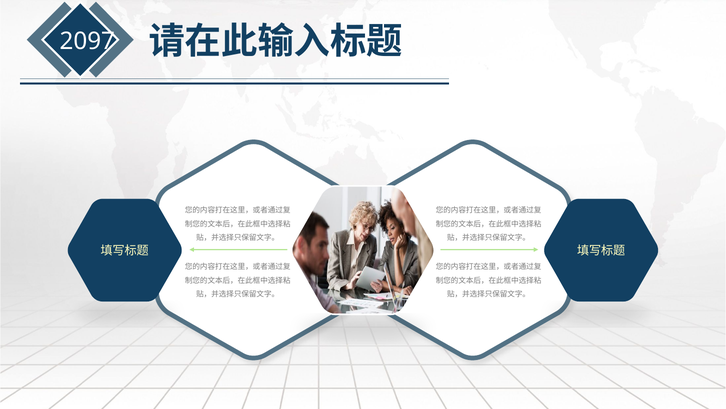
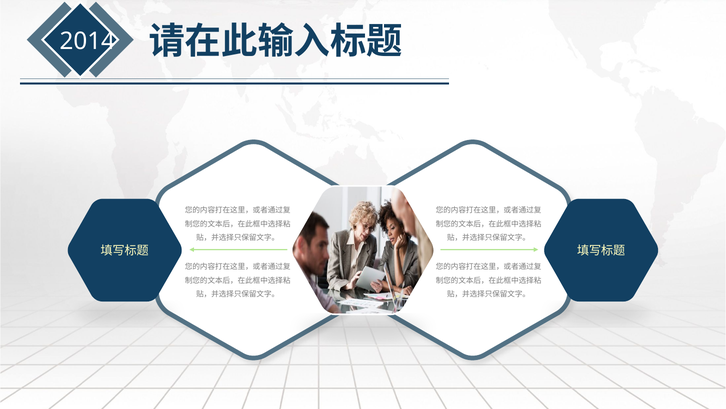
2097: 2097 -> 2014
